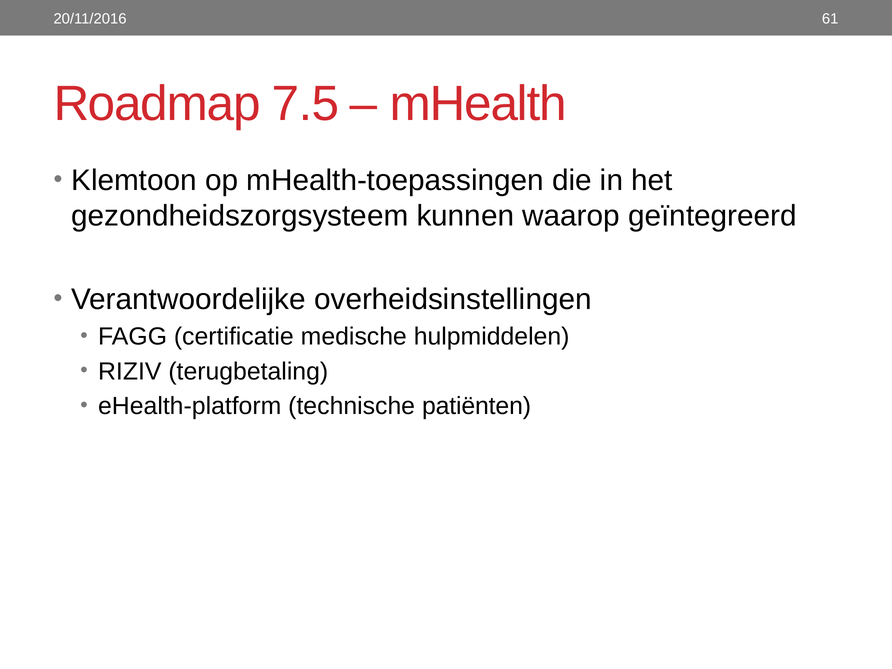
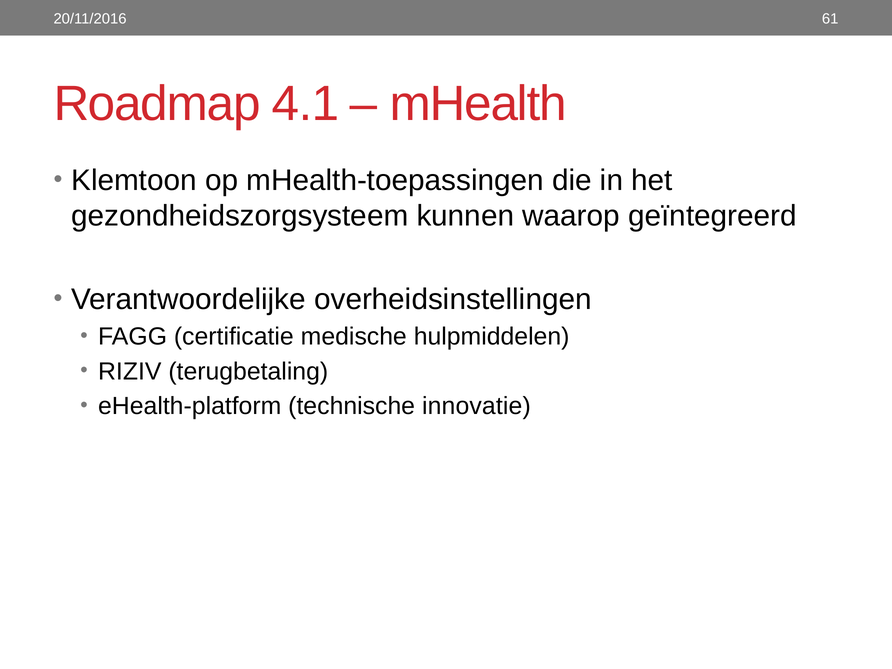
7.5: 7.5 -> 4.1
patiënten: patiënten -> innovatie
